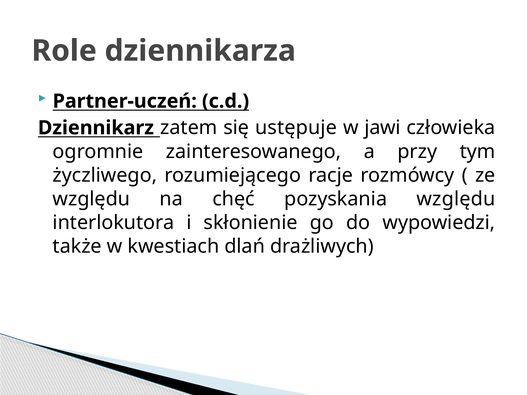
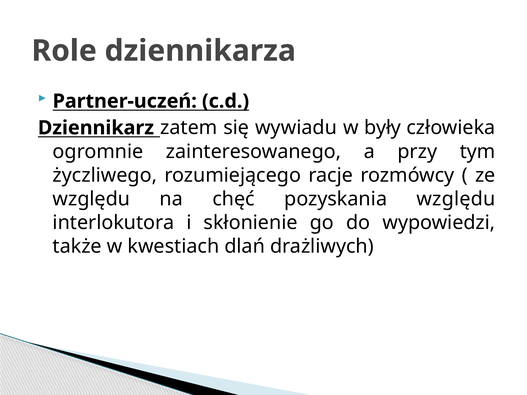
ustępuje: ustępuje -> wywiadu
jawi: jawi -> były
